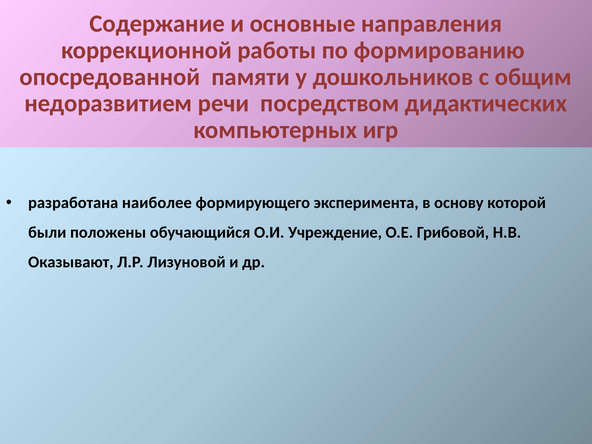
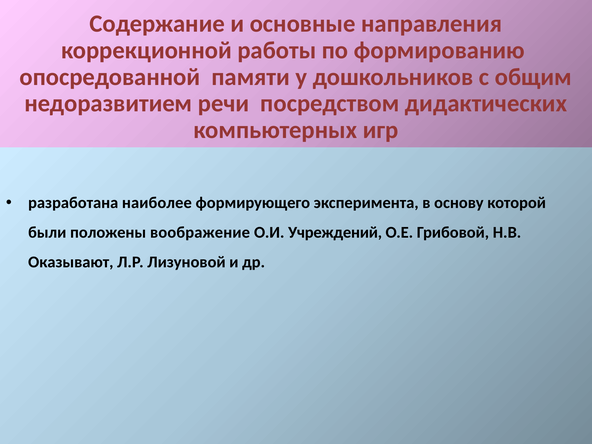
обучающийся: обучающийся -> воображение
Учреждение: Учреждение -> Учреждений
